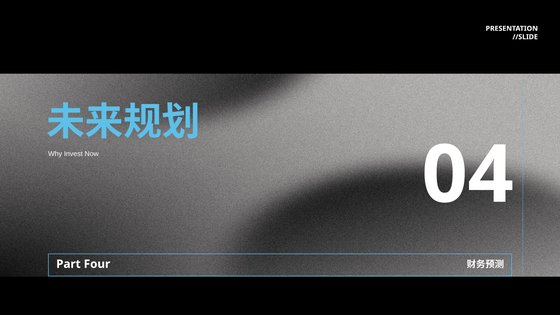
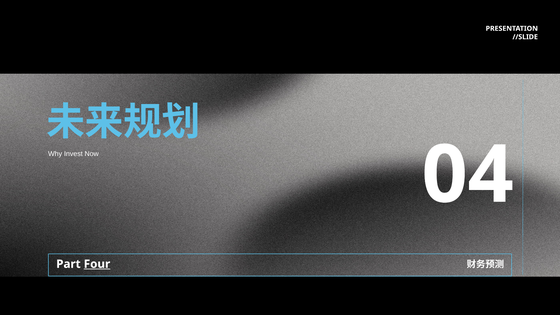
Four underline: none -> present
